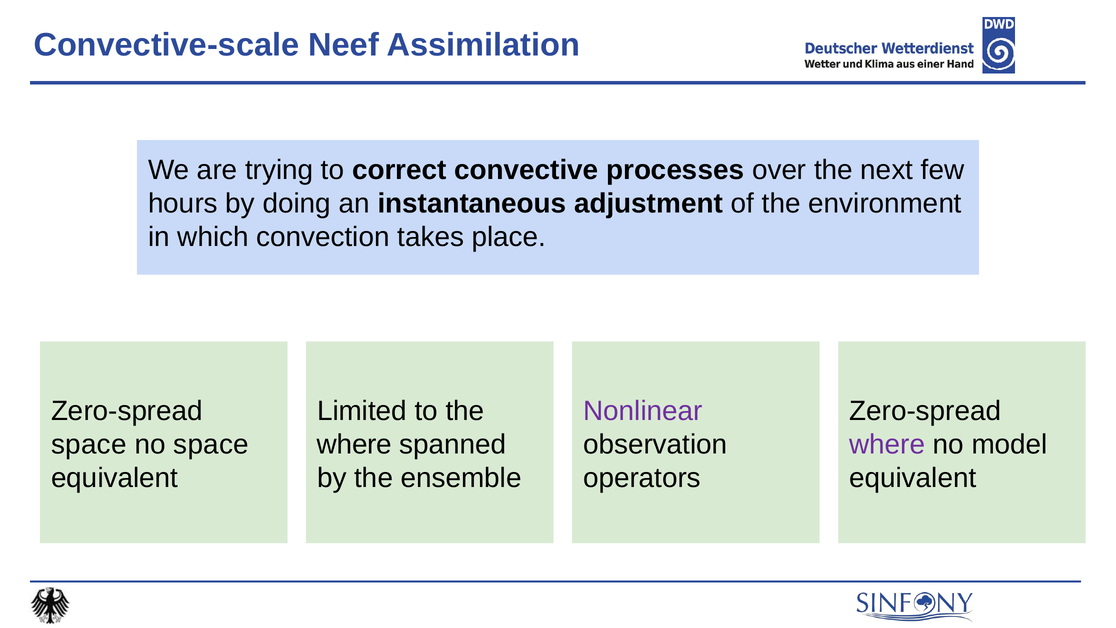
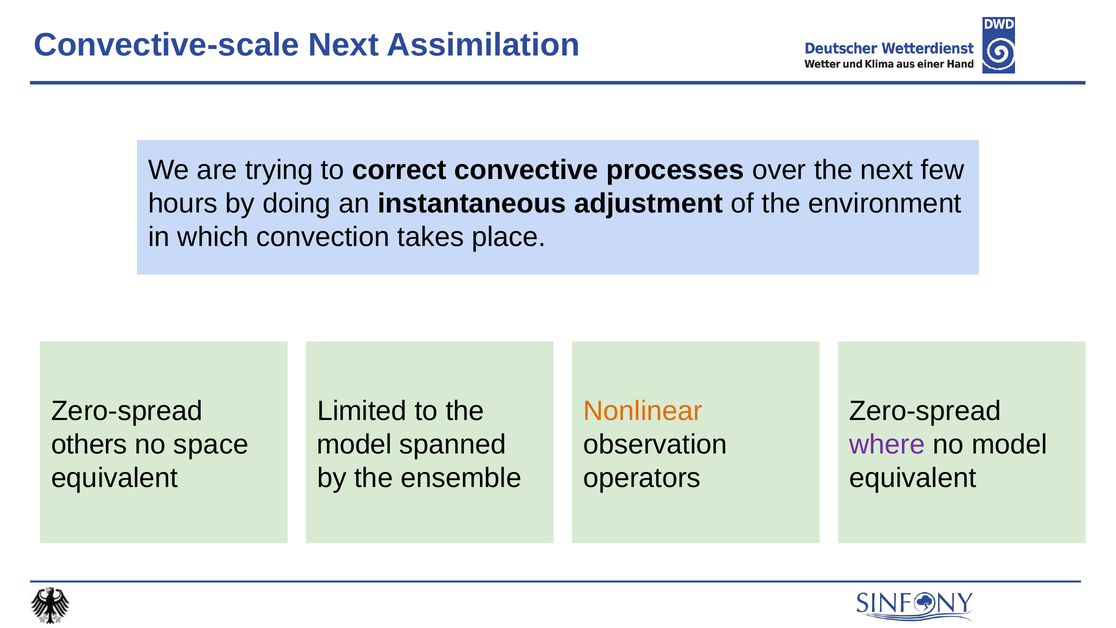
Convective-scale Neef: Neef -> Next
Nonlinear colour: purple -> orange
space at (89, 444): space -> others
where at (354, 444): where -> model
